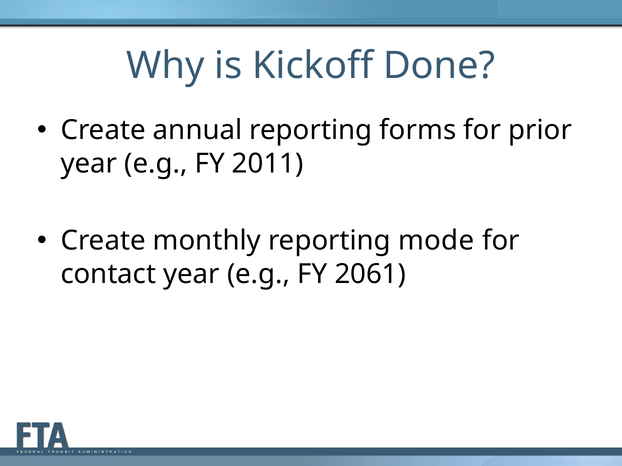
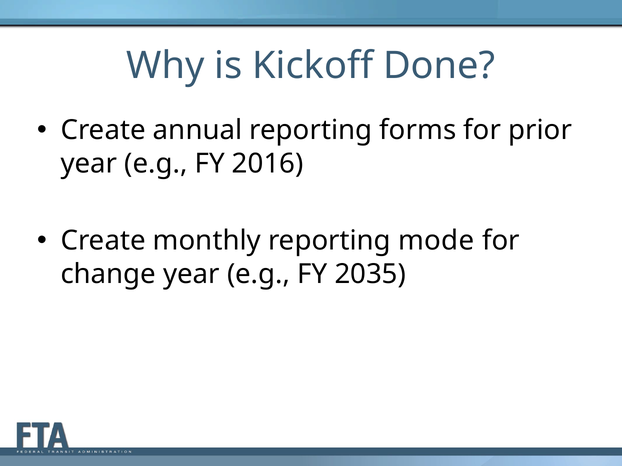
2011: 2011 -> 2016
contact: contact -> change
2061: 2061 -> 2035
